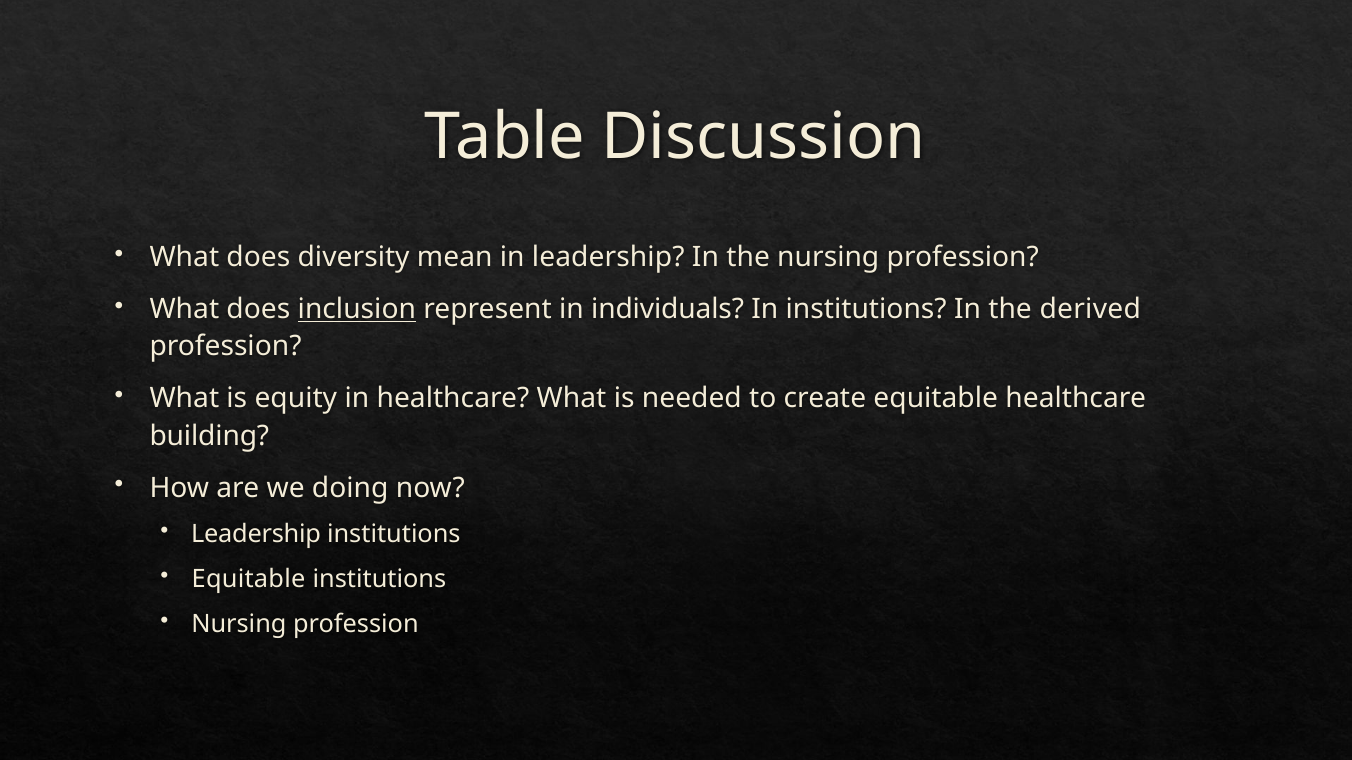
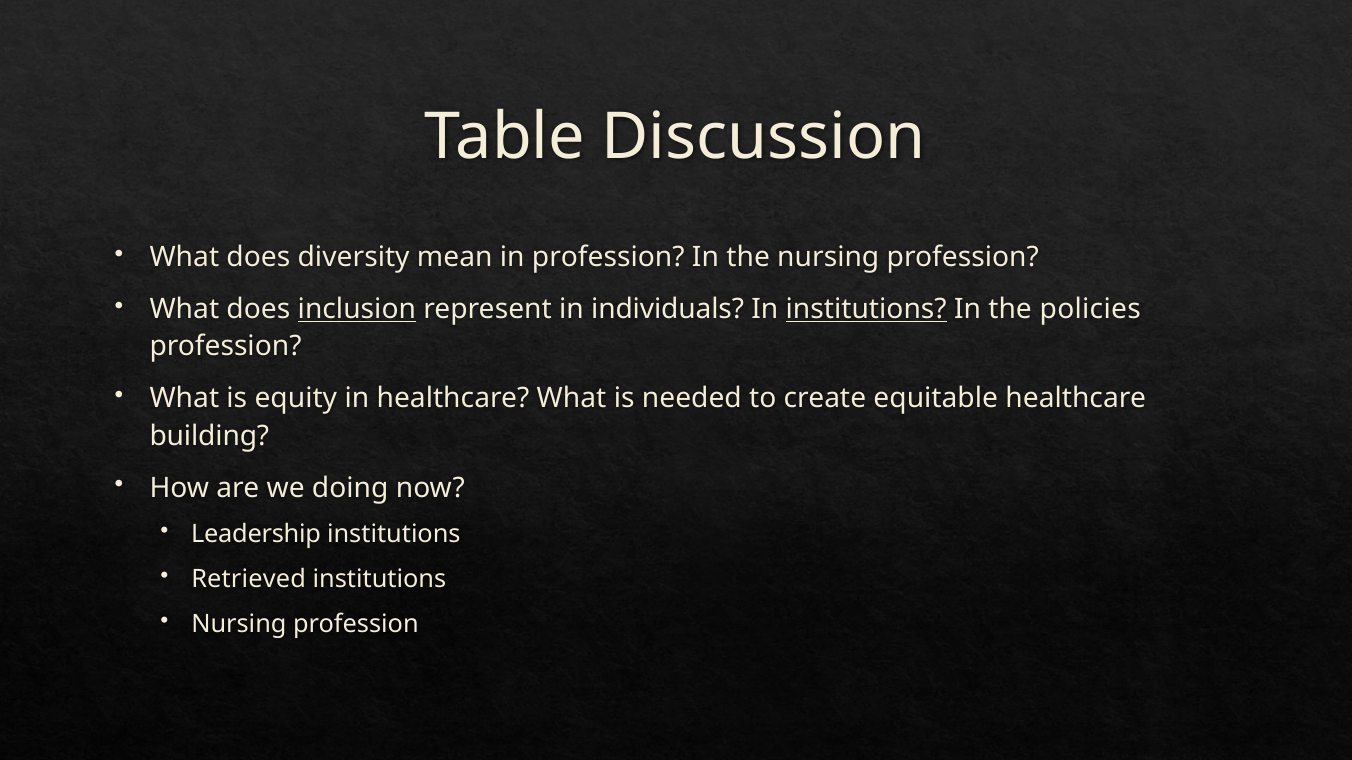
in leadership: leadership -> profession
institutions at (866, 310) underline: none -> present
derived: derived -> policies
Equitable at (249, 579): Equitable -> Retrieved
